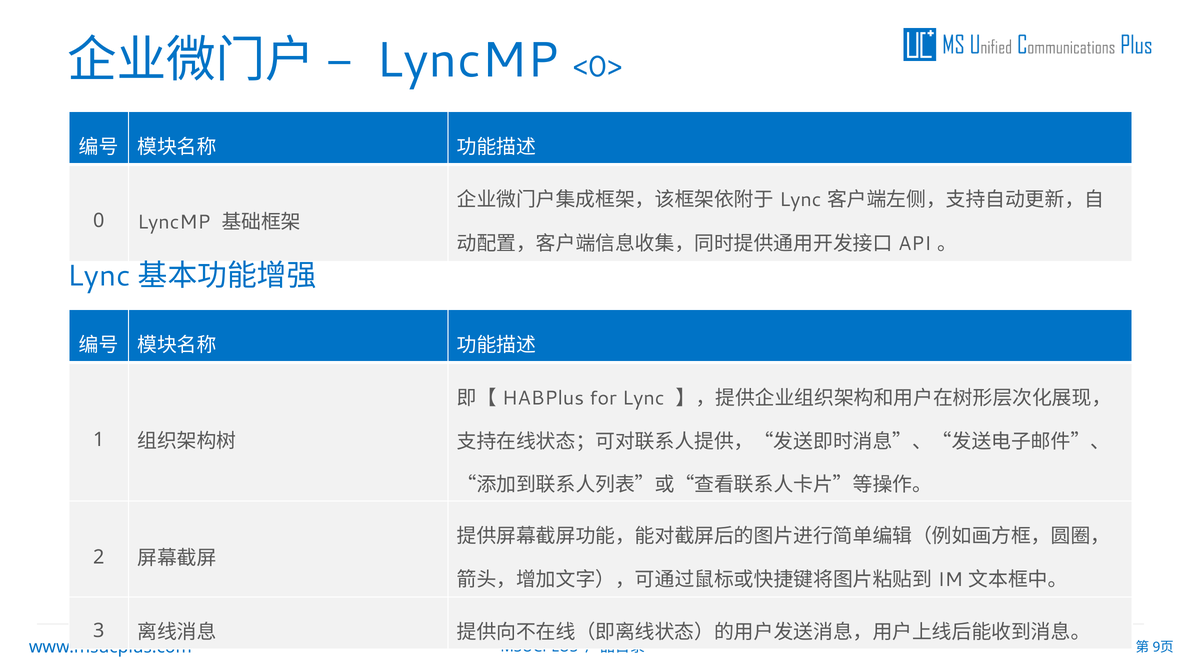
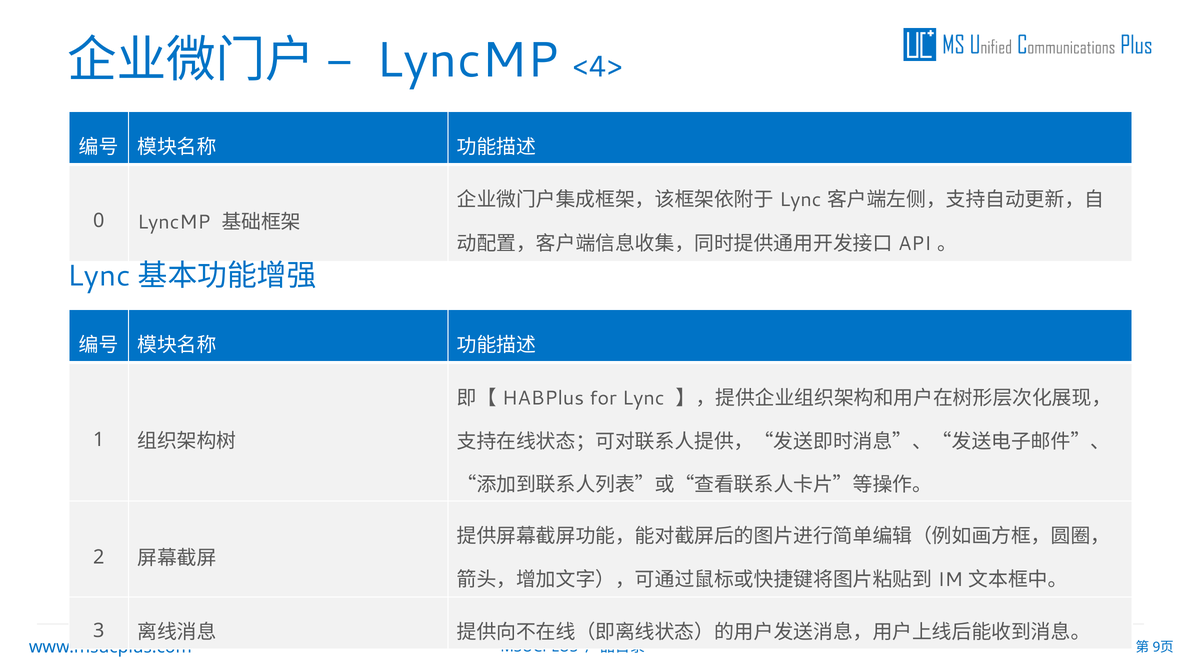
<0>: <0> -> <4>
